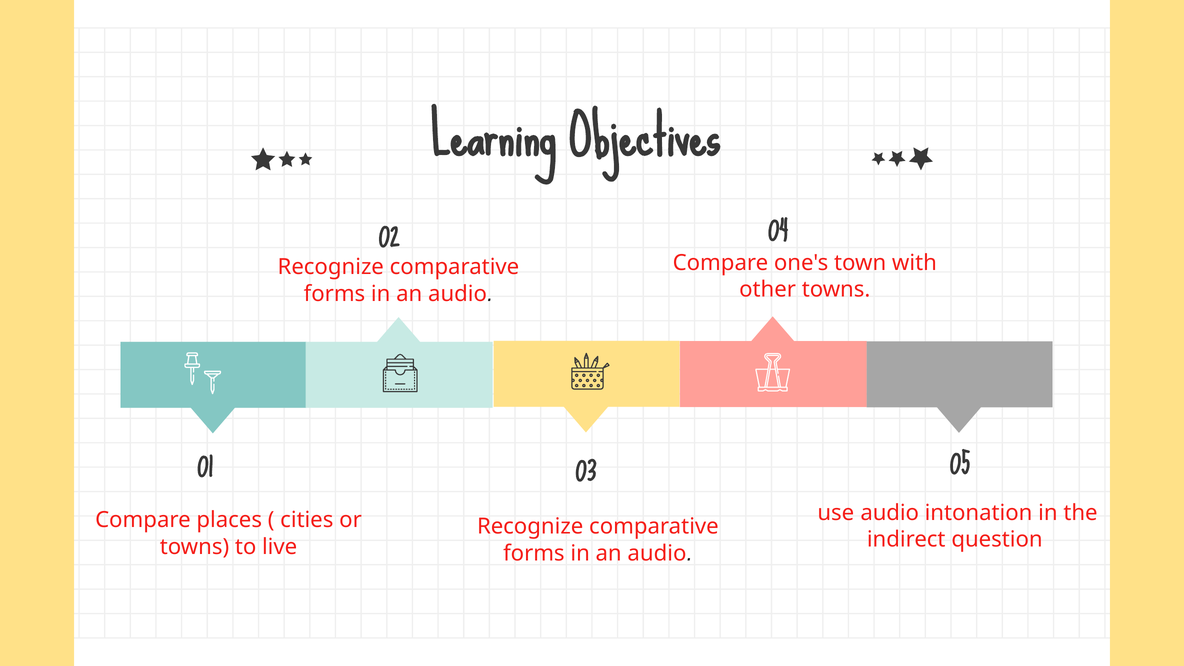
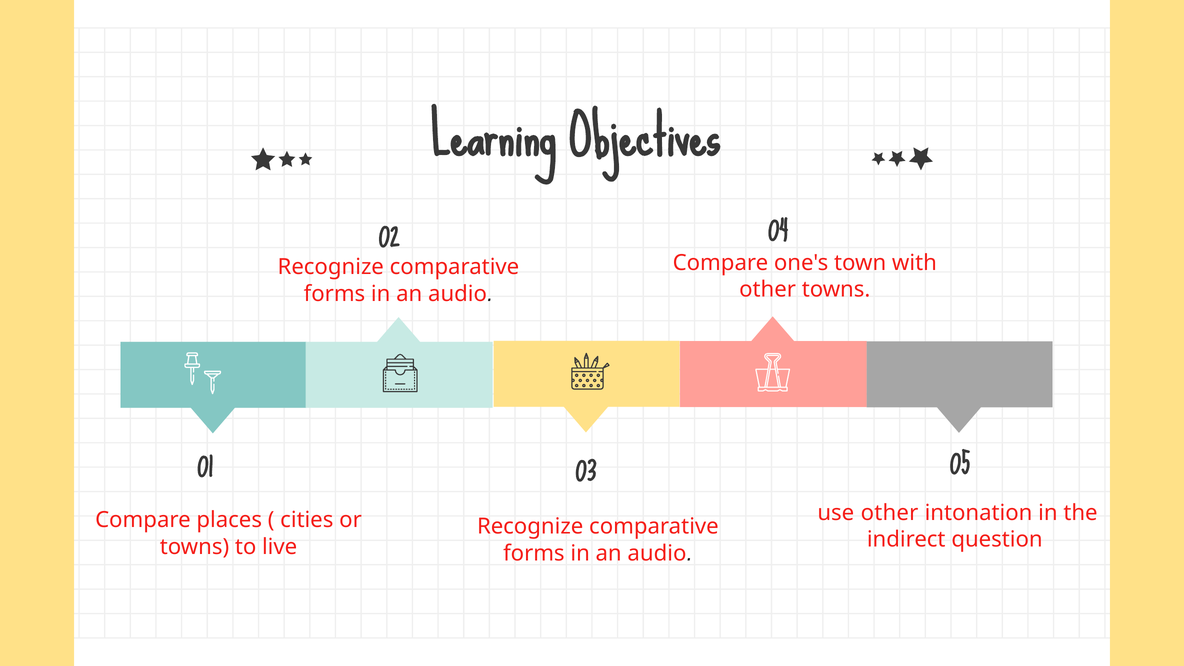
use audio: audio -> other
